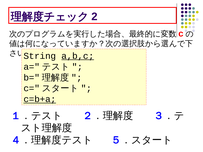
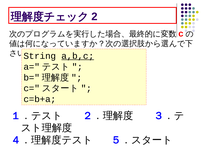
c=b+a underline: present -> none
